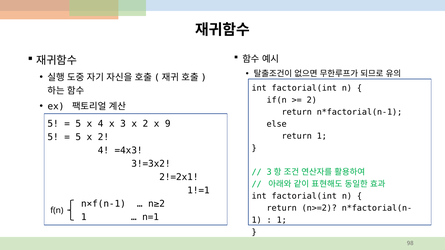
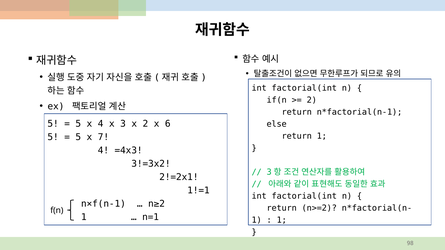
9: 9 -> 6
5 x 2: 2 -> 7
